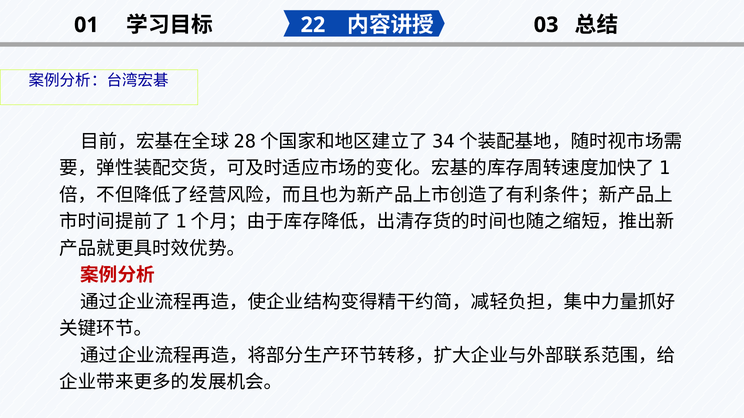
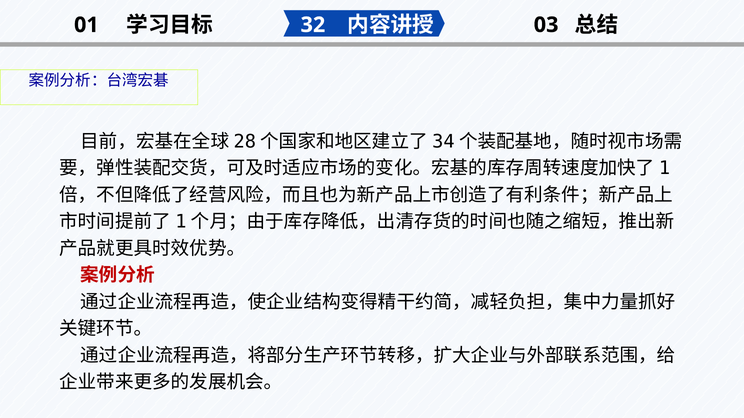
22: 22 -> 32
